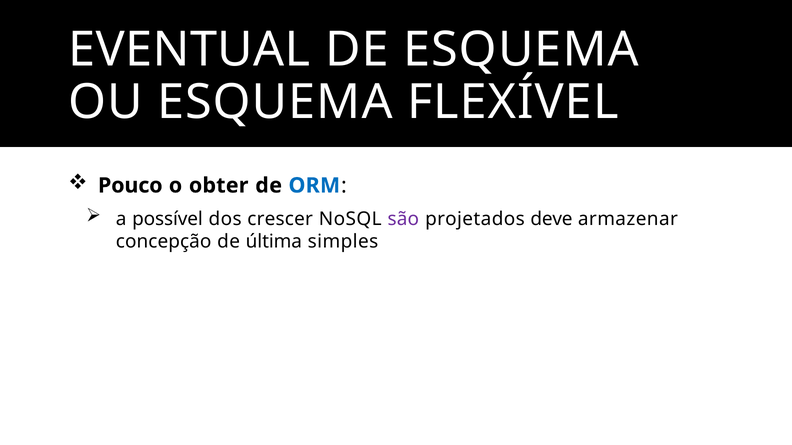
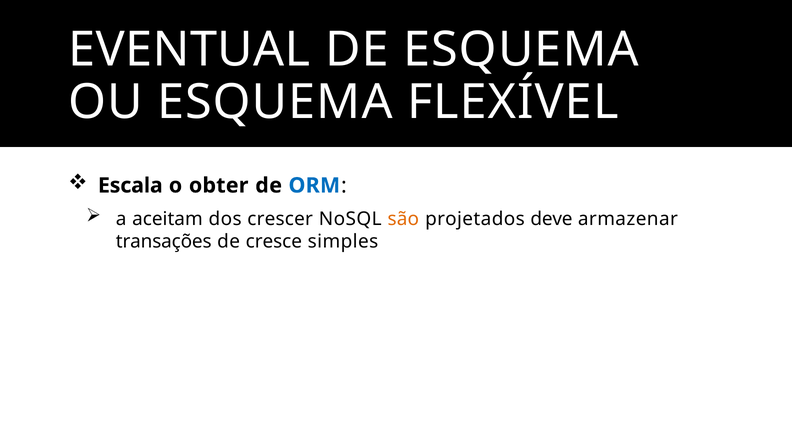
Pouco: Pouco -> Escala
possível: possível -> aceitam
são colour: purple -> orange
concepção: concepção -> transações
última: última -> cresce
